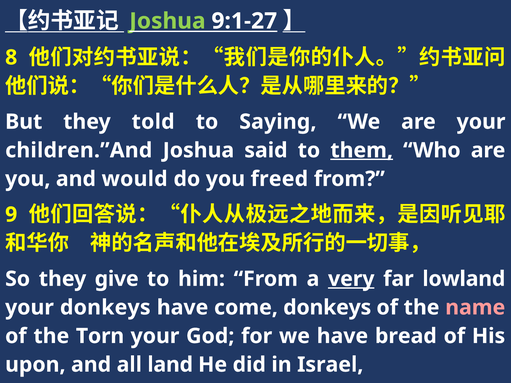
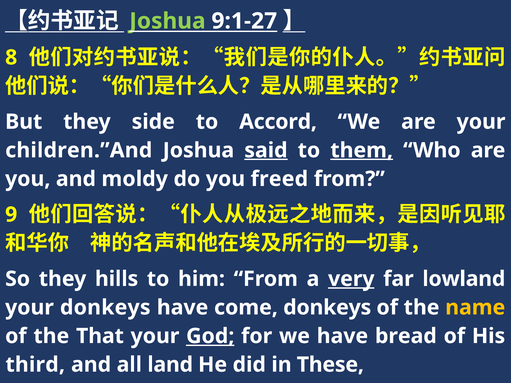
told: told -> side
Saying: Saying -> Accord
said underline: none -> present
would: would -> moldy
give: give -> hills
name colour: pink -> yellow
Torn: Torn -> That
God underline: none -> present
upon: upon -> third
Israel: Israel -> These
